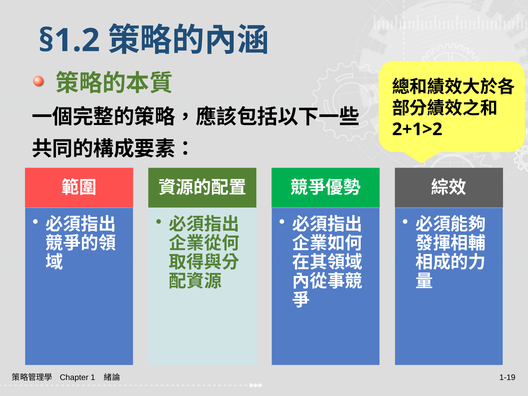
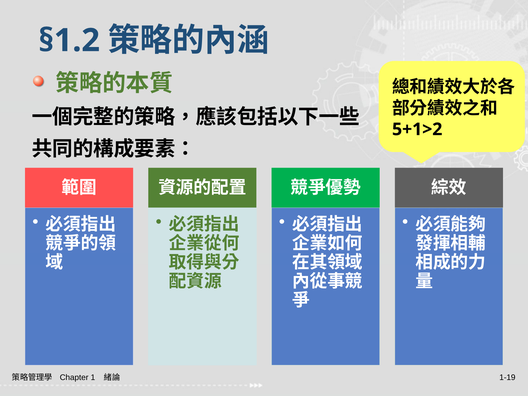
2+1>2: 2+1>2 -> 5+1>2
